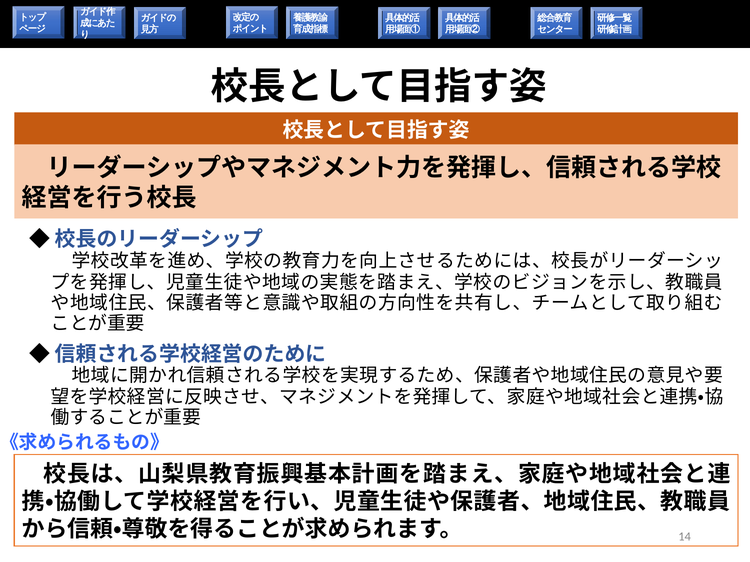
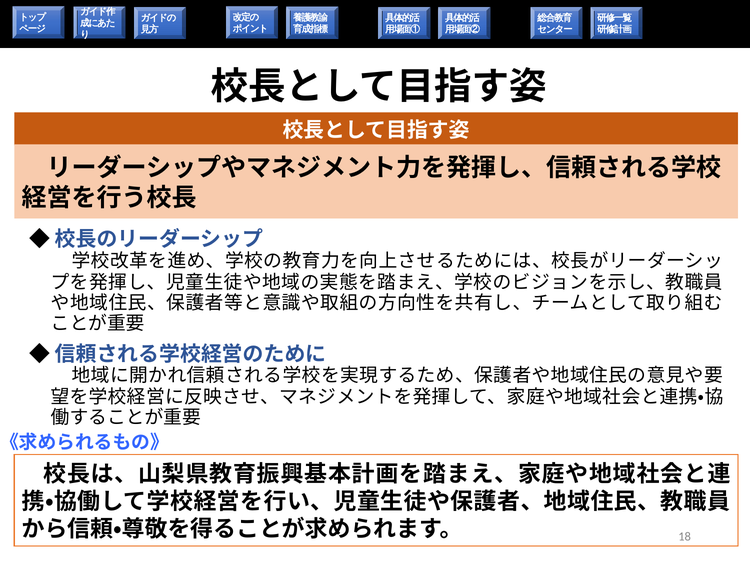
14: 14 -> 18
